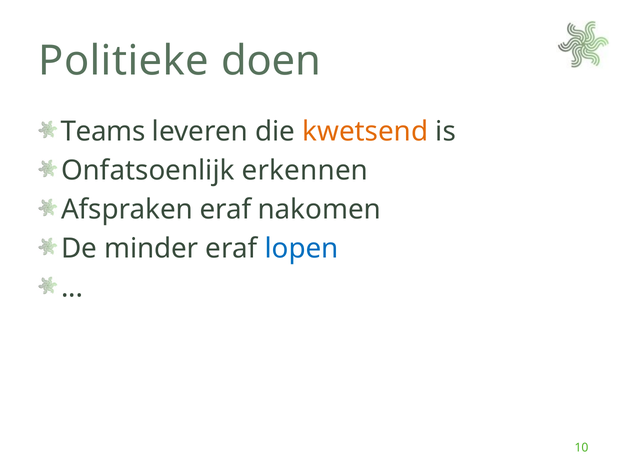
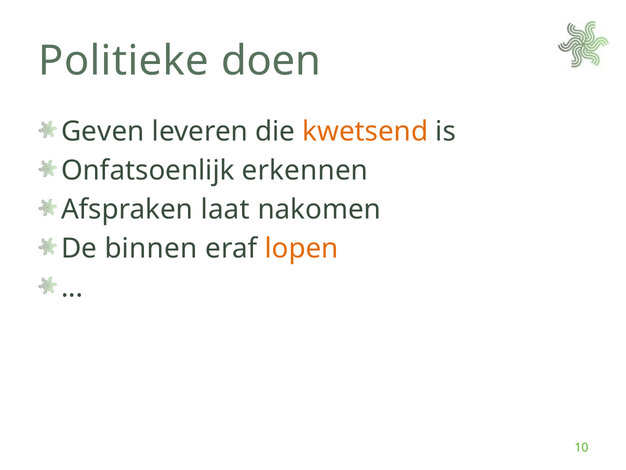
Teams: Teams -> Geven
Afspraken eraf: eraf -> laat
minder: minder -> binnen
lopen colour: blue -> orange
